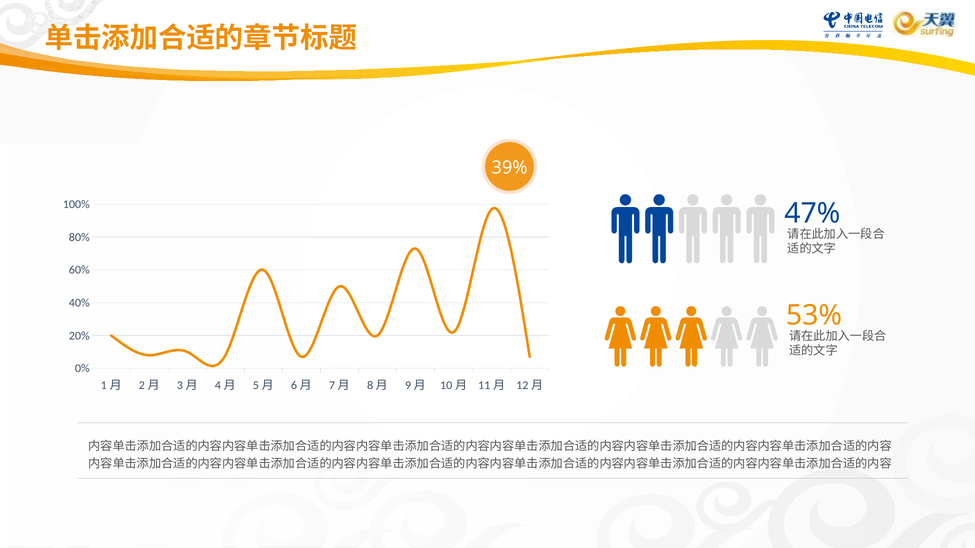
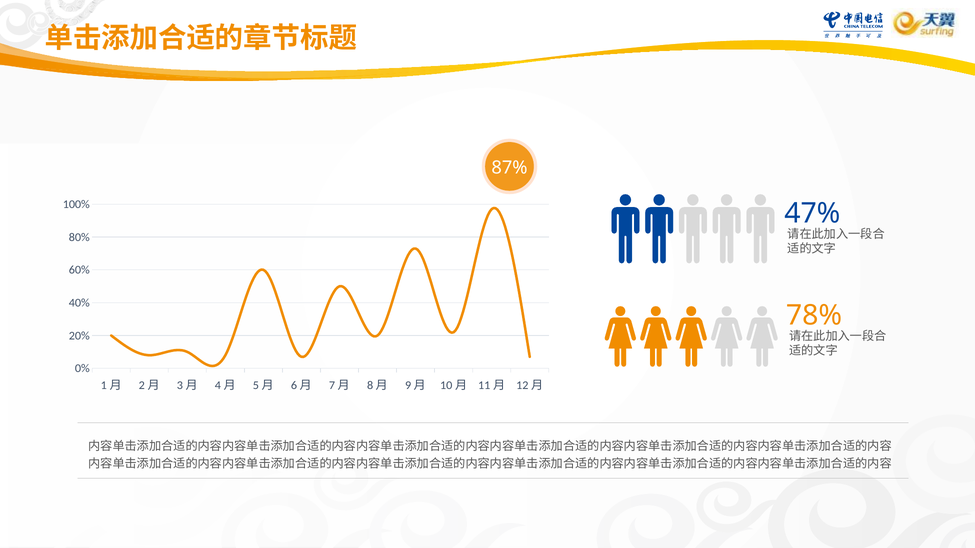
39%: 39% -> 87%
53%: 53% -> 78%
